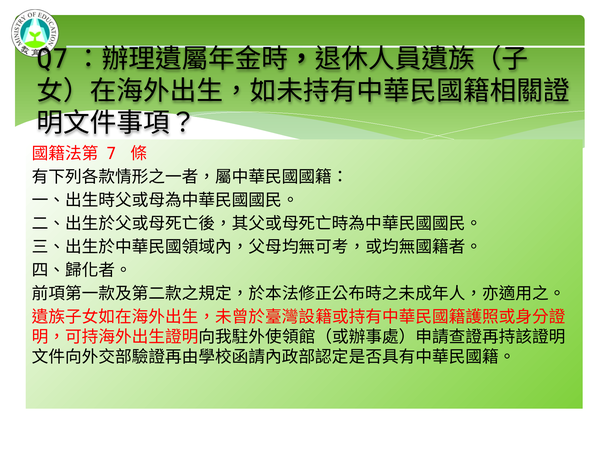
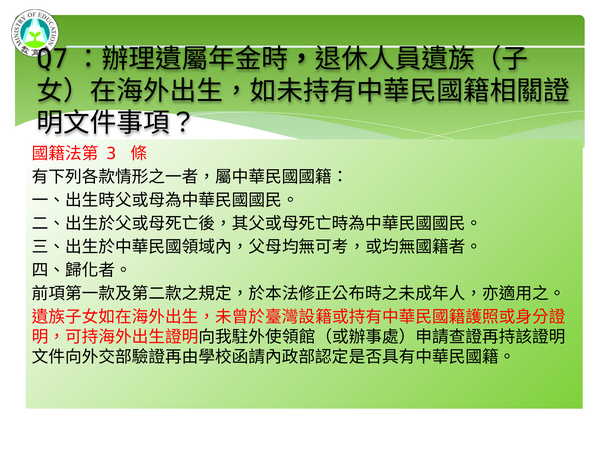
7: 7 -> 3
